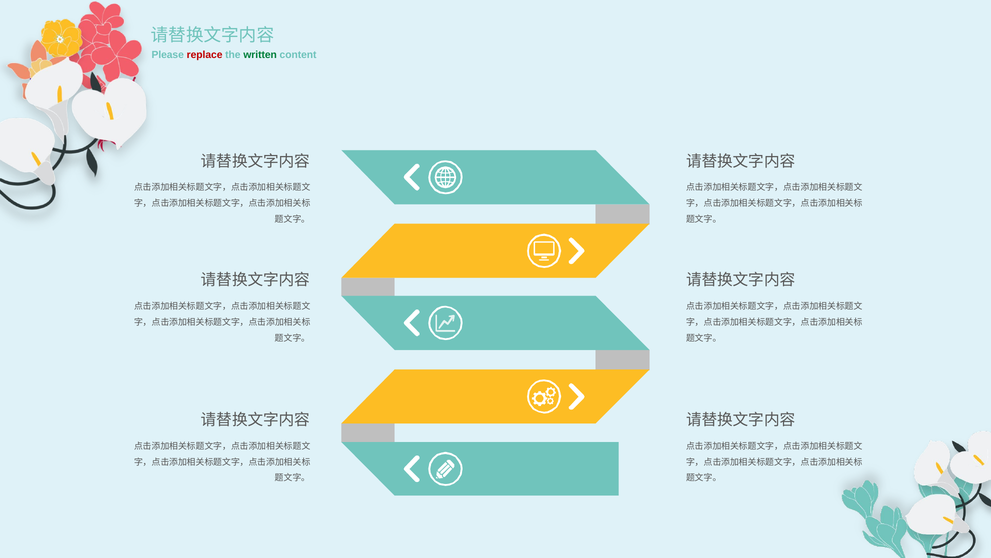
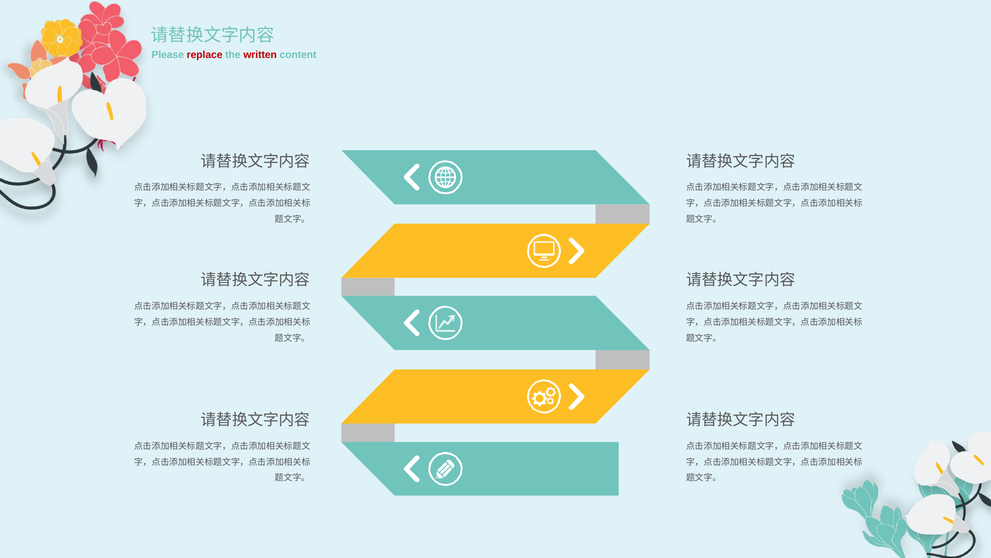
written colour: green -> red
